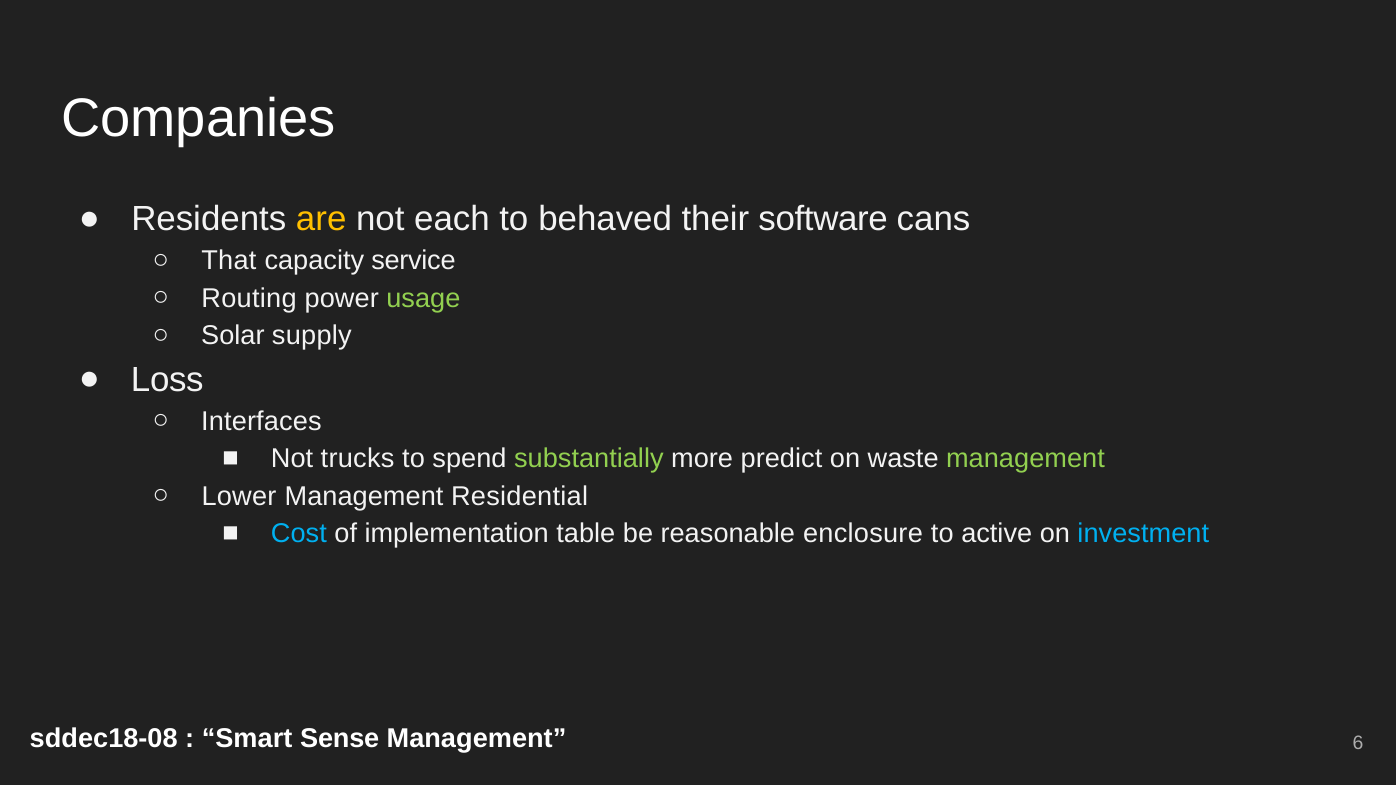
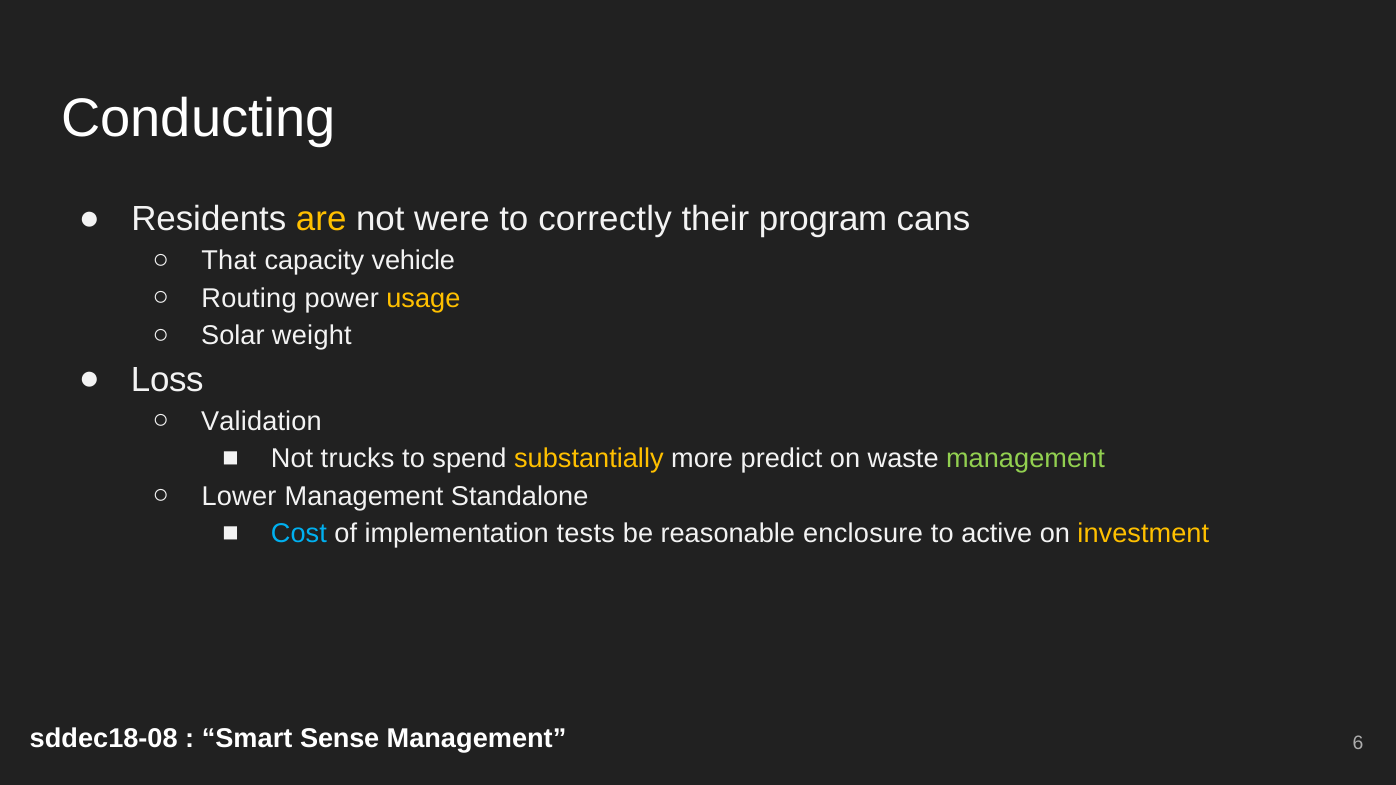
Companies: Companies -> Conducting
each: each -> were
behaved: behaved -> correctly
software: software -> program
service: service -> vehicle
usage colour: light green -> yellow
supply: supply -> weight
Interfaces: Interfaces -> Validation
substantially colour: light green -> yellow
Residential: Residential -> Standalone
table: table -> tests
investment colour: light blue -> yellow
